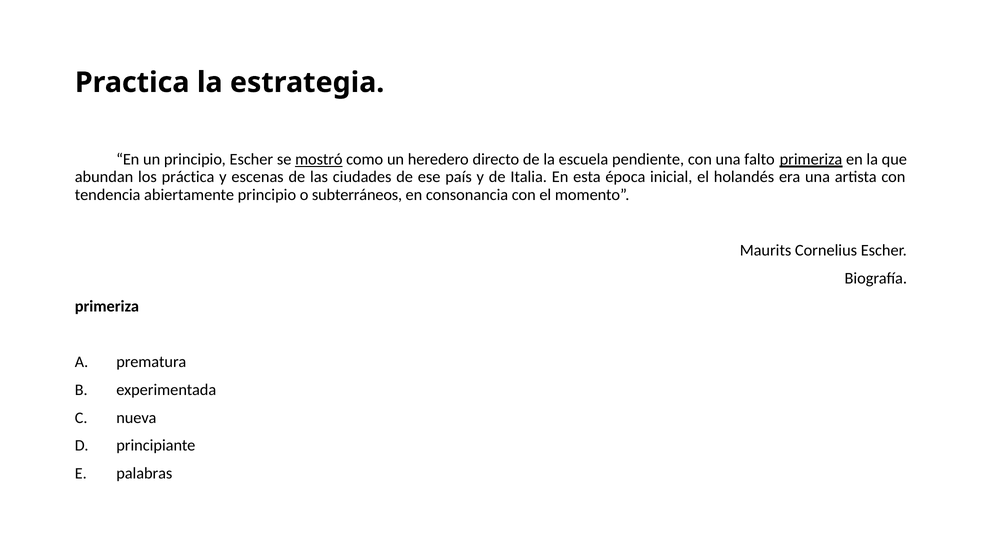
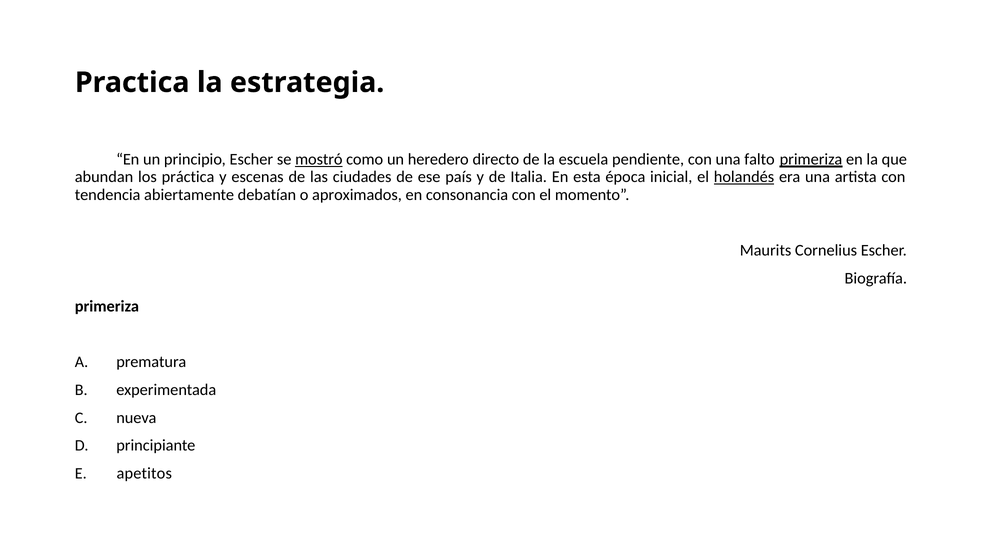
holandés underline: none -> present
abiertamente principio: principio -> debatían
subterráneos: subterráneos -> aproximados
palabras: palabras -> apetitos
